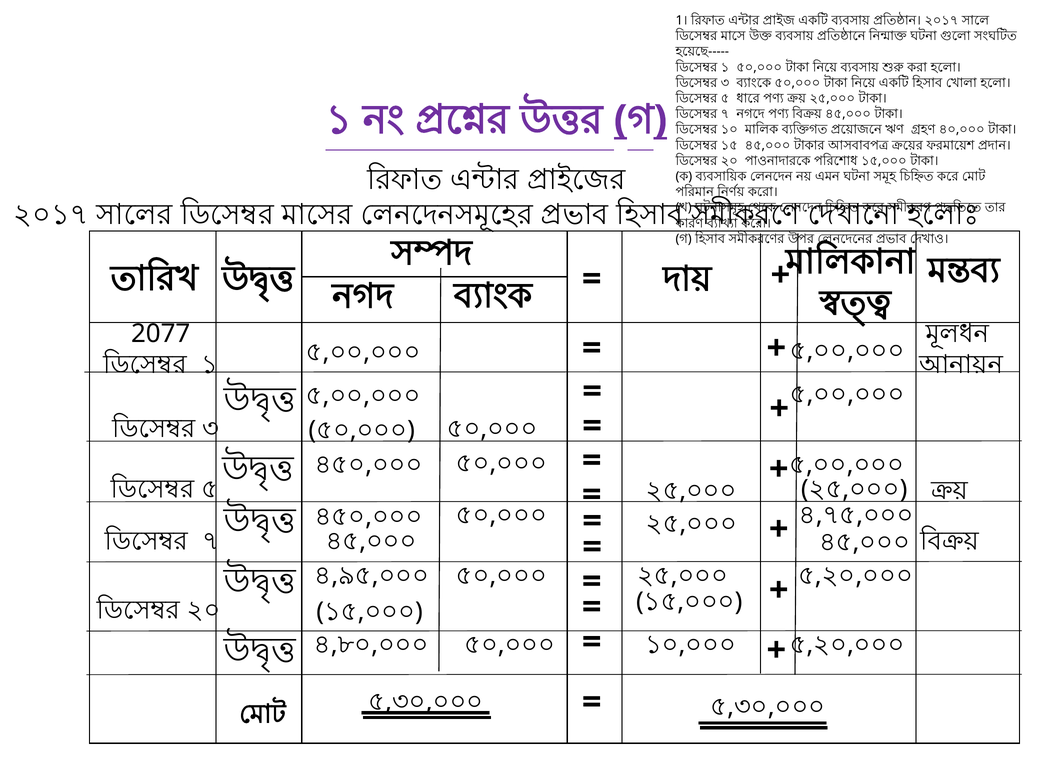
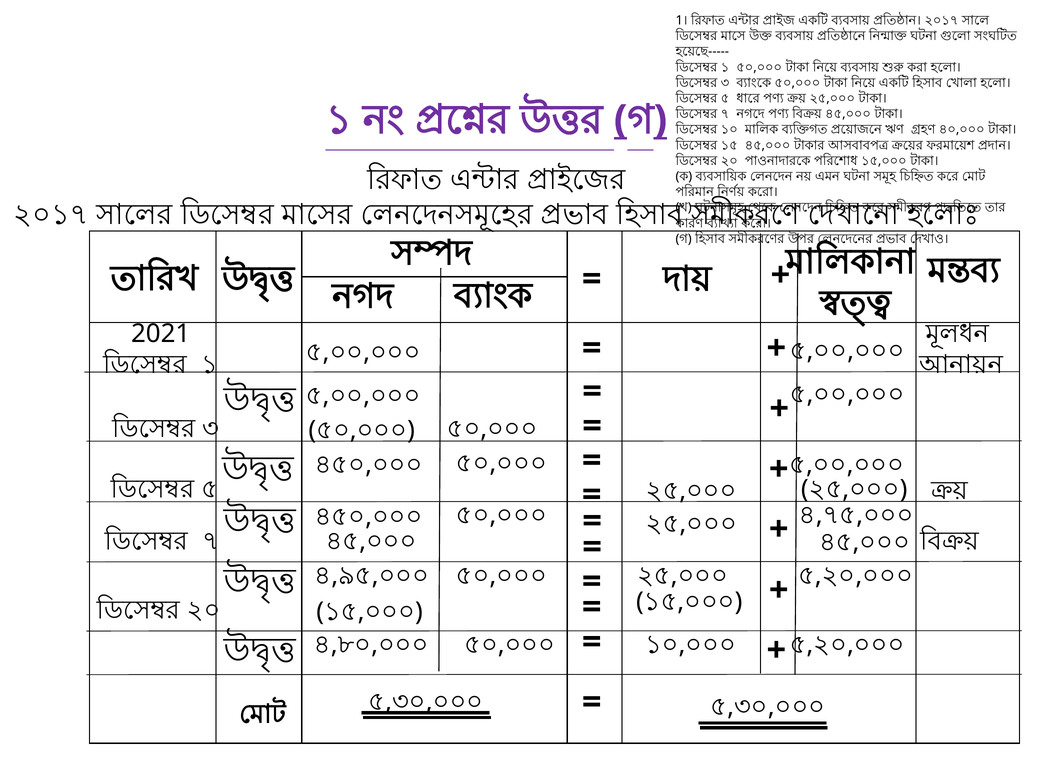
2077: 2077 -> 2021
